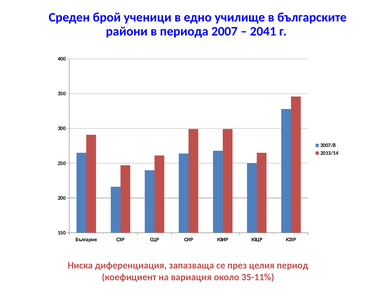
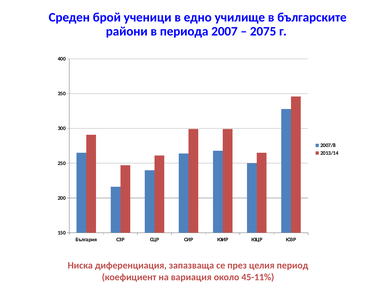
2041: 2041 -> 2075
35-11%: 35-11% -> 45-11%
